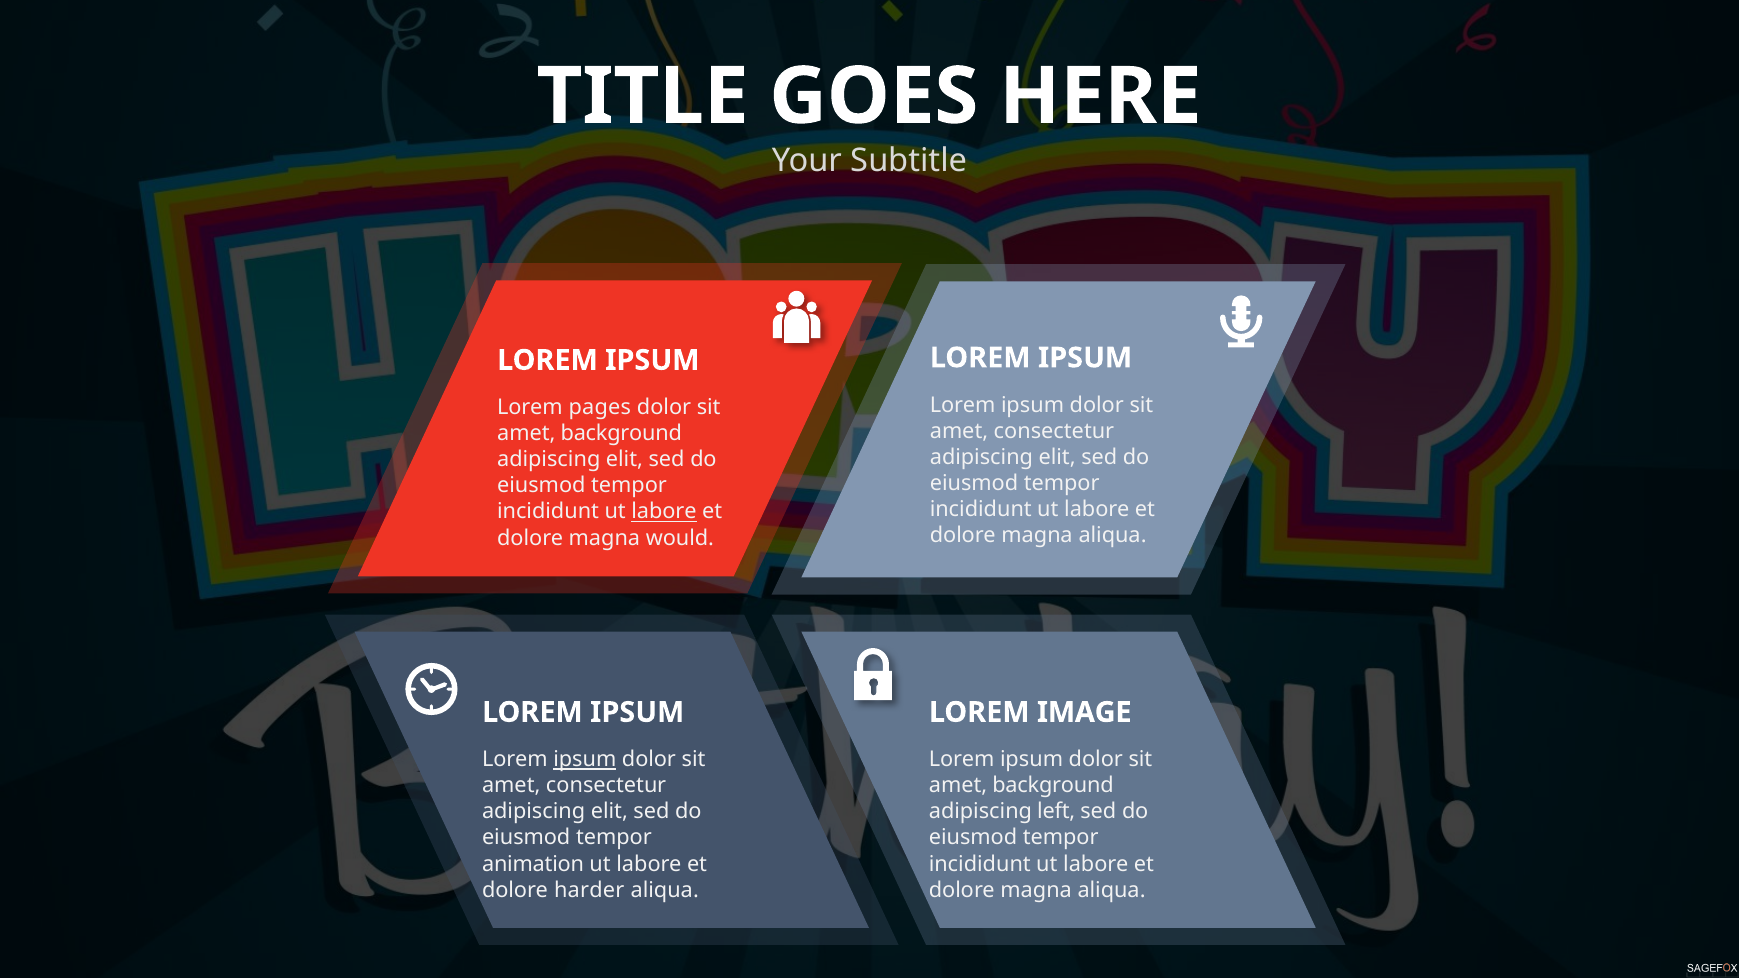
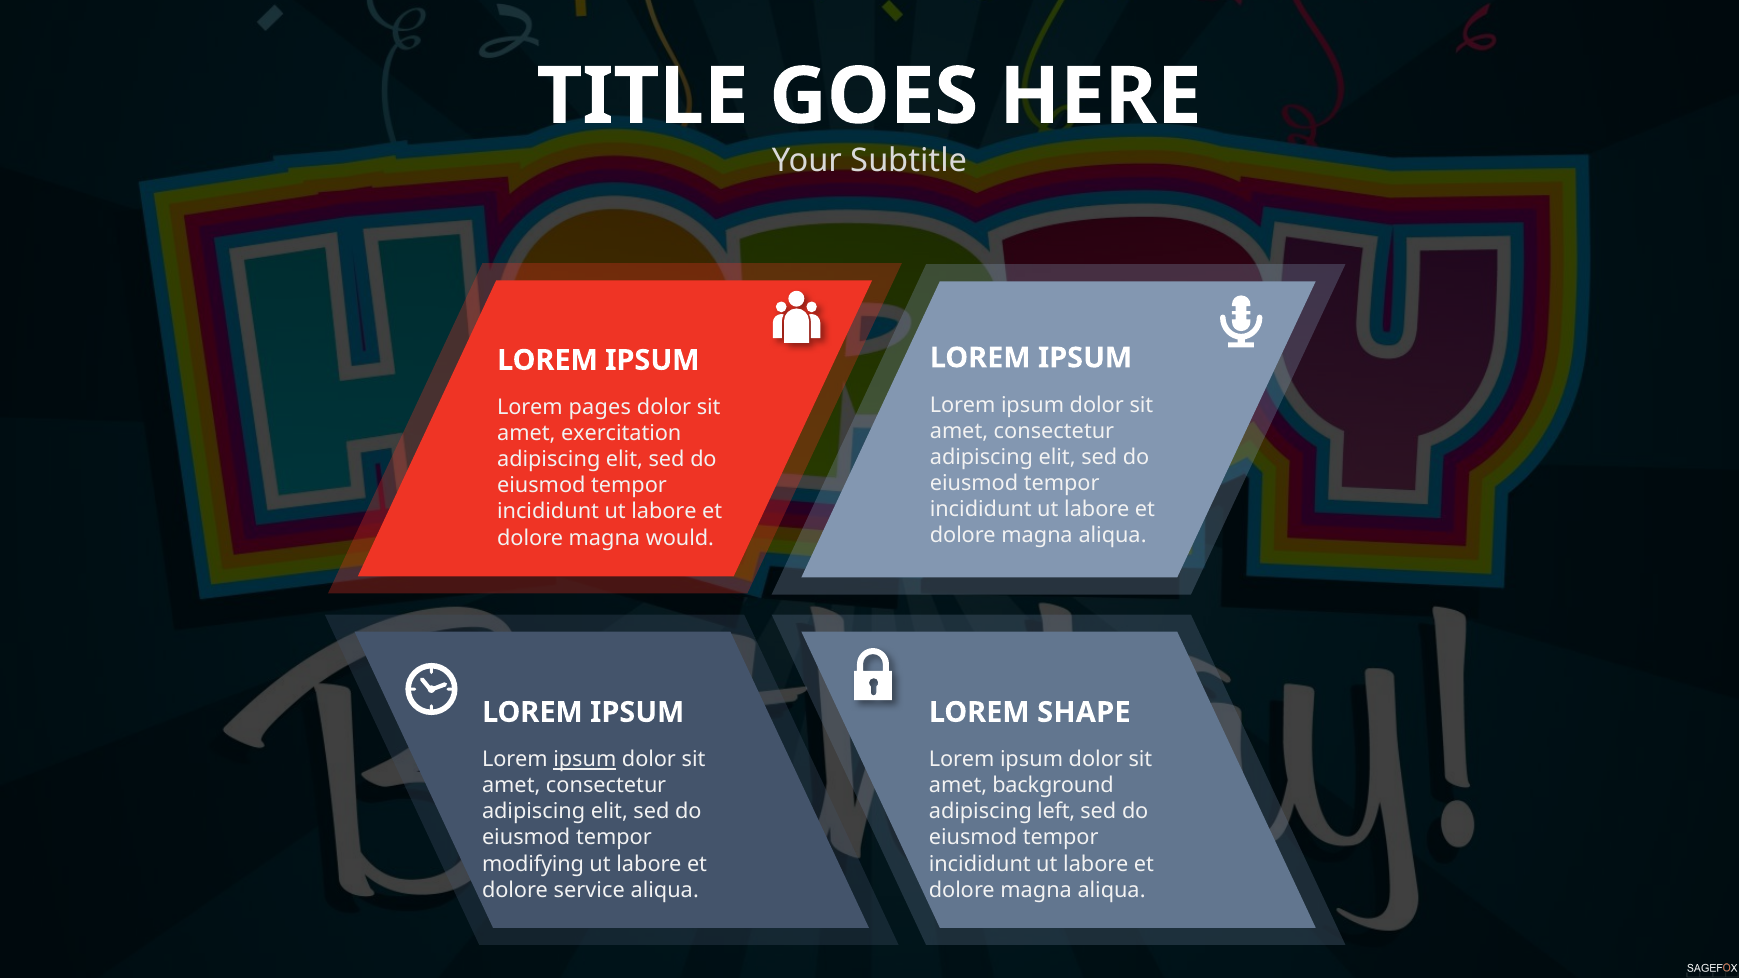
background at (621, 434): background -> exercitation
labore at (664, 512) underline: present -> none
IMAGE: IMAGE -> SHAPE
animation: animation -> modifying
harder: harder -> service
